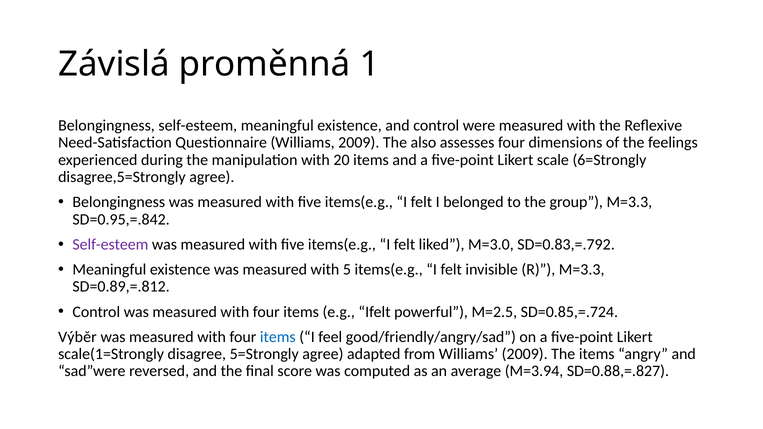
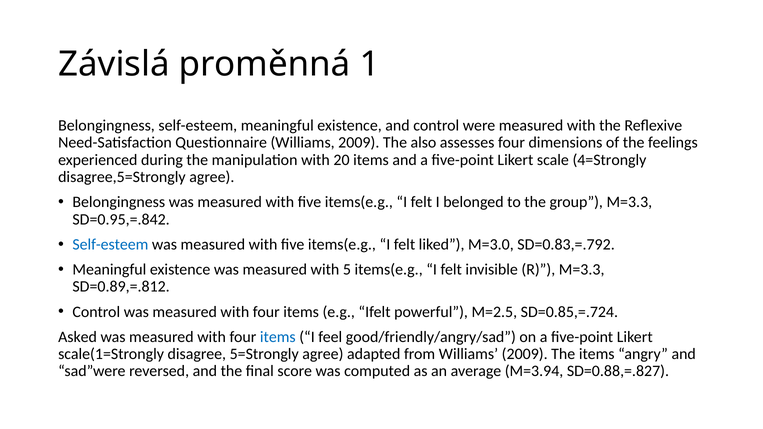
6=Strongly: 6=Strongly -> 4=Strongly
Self-esteem at (110, 245) colour: purple -> blue
Výběr: Výběr -> Asked
